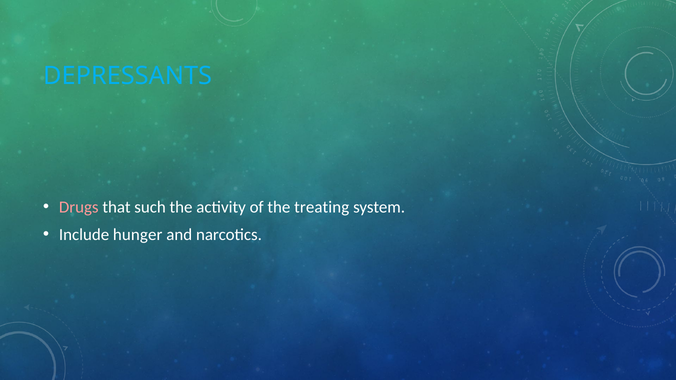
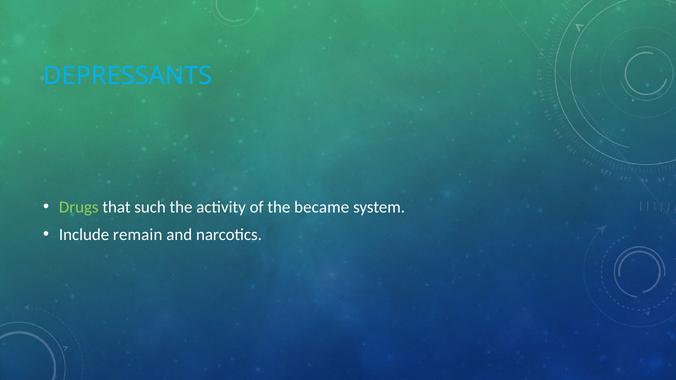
Drugs colour: pink -> light green
treating: treating -> became
hunger: hunger -> remain
